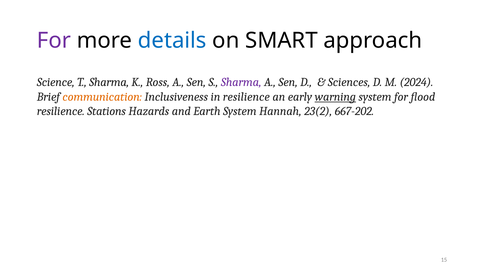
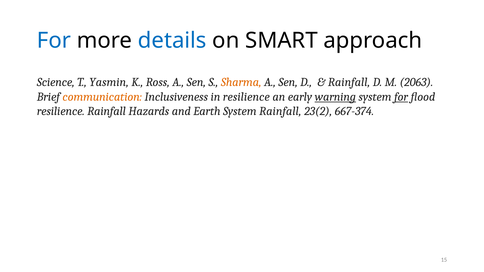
For at (54, 41) colour: purple -> blue
T Sharma: Sharma -> Yasmin
Sharma at (241, 82) colour: purple -> orange
Sciences at (349, 82): Sciences -> Rainfall
2024: 2024 -> 2063
for at (401, 97) underline: none -> present
resilience Stations: Stations -> Rainfall
System Hannah: Hannah -> Rainfall
667-202: 667-202 -> 667-374
